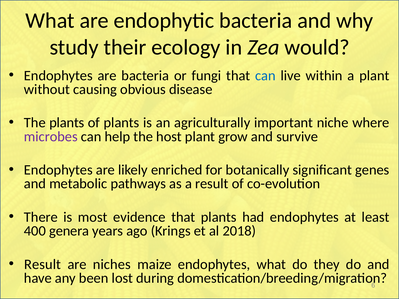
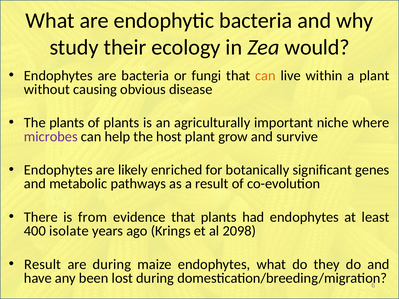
can at (265, 76) colour: blue -> orange
most: most -> from
genera: genera -> isolate
2018: 2018 -> 2098
are niches: niches -> during
